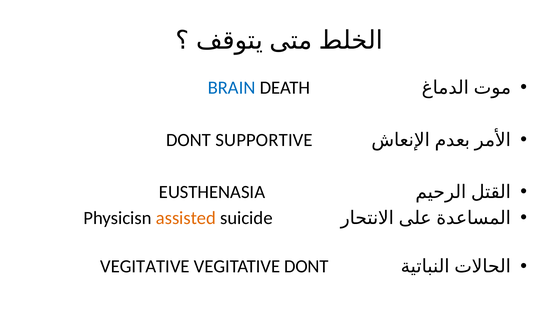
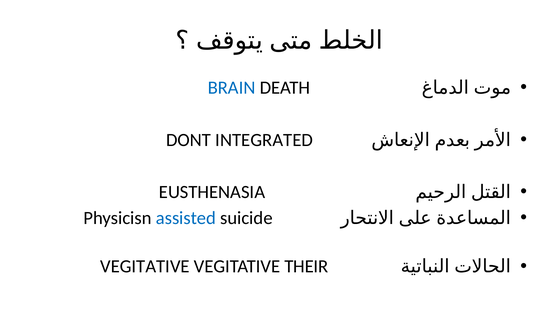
SUPPORTIVE: SUPPORTIVE -> INTEGRATED
assisted colour: orange -> blue
VEGITATIVE DONT: DONT -> THEIR
